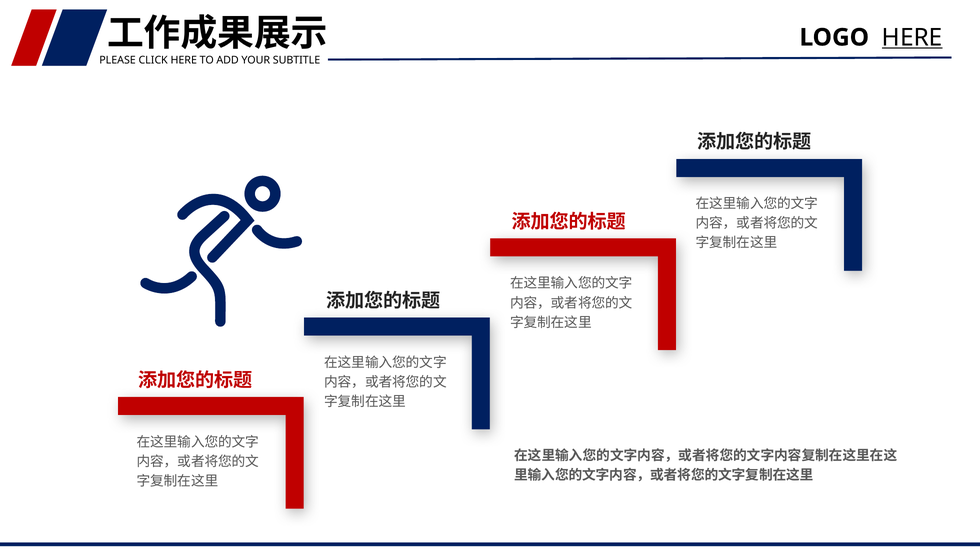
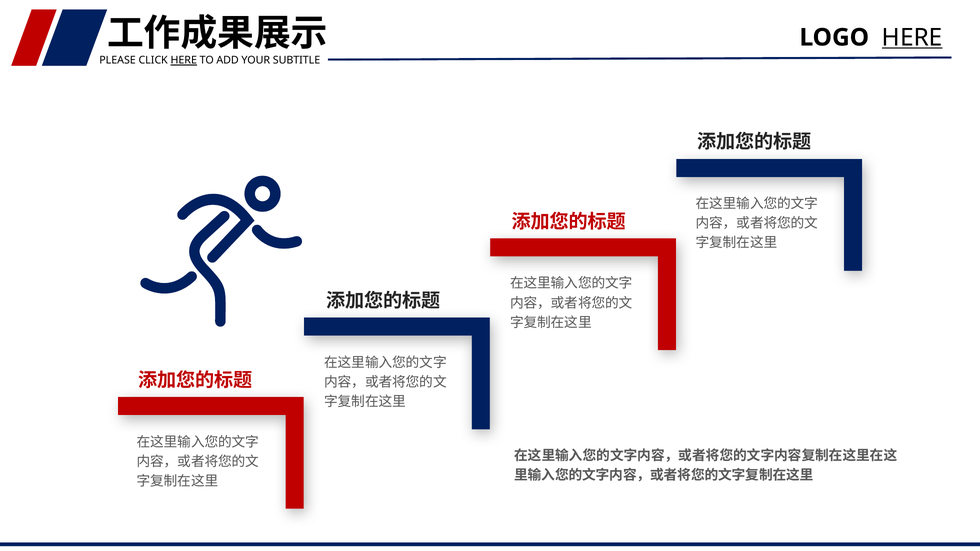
HERE at (184, 60) underline: none -> present
